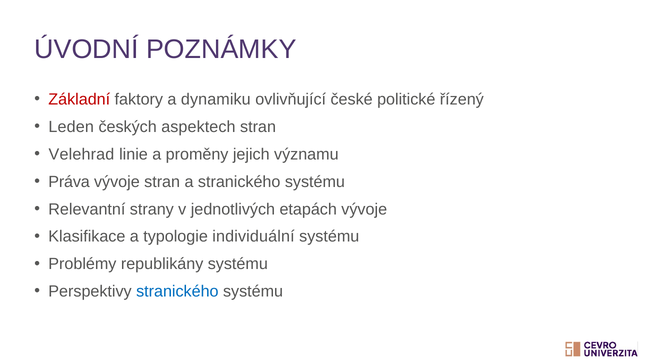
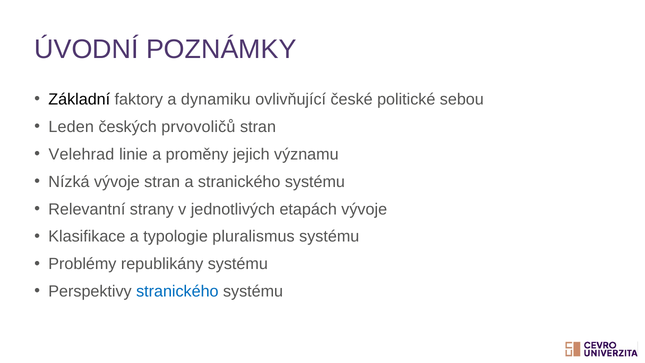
Základní colour: red -> black
řízený: řízený -> sebou
aspektech: aspektech -> prvovoličů
Práva: Práva -> Nízká
individuální: individuální -> pluralismus
